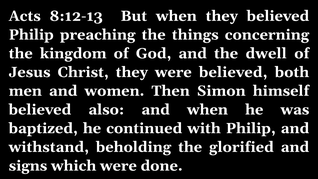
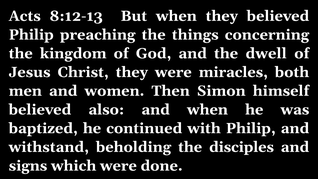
were believed: believed -> miracles
glorified: glorified -> disciples
